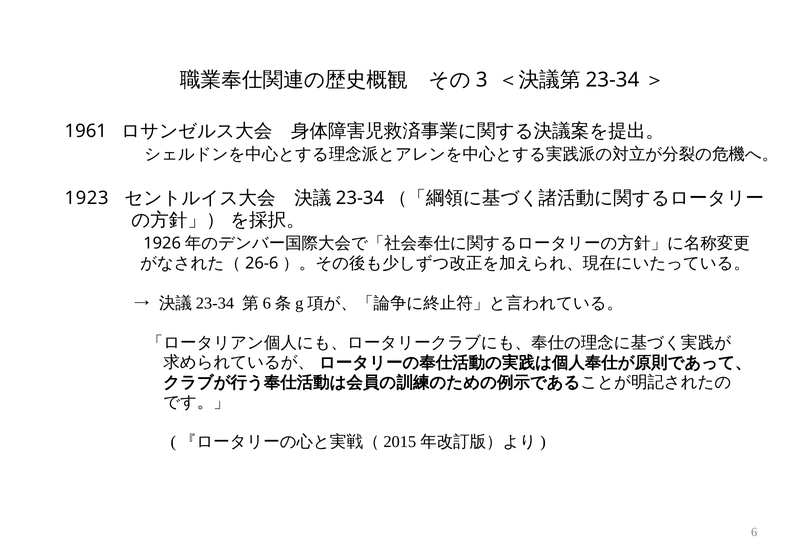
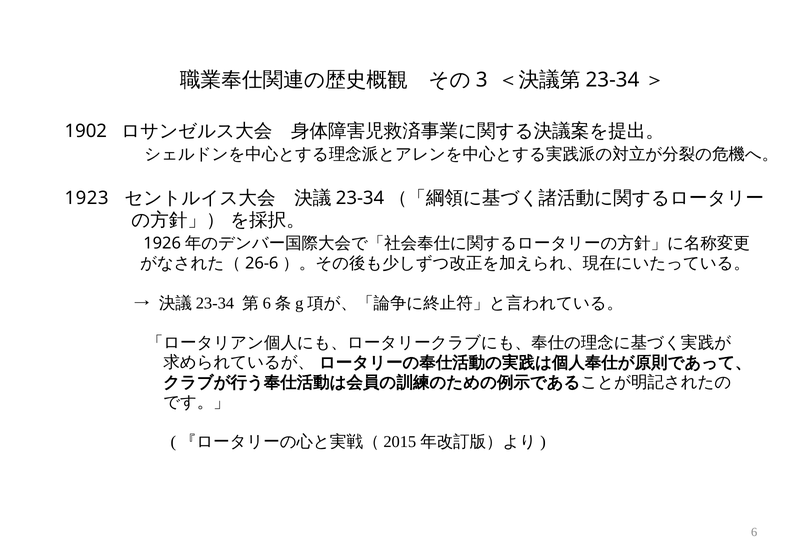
1961: 1961 -> 1902
